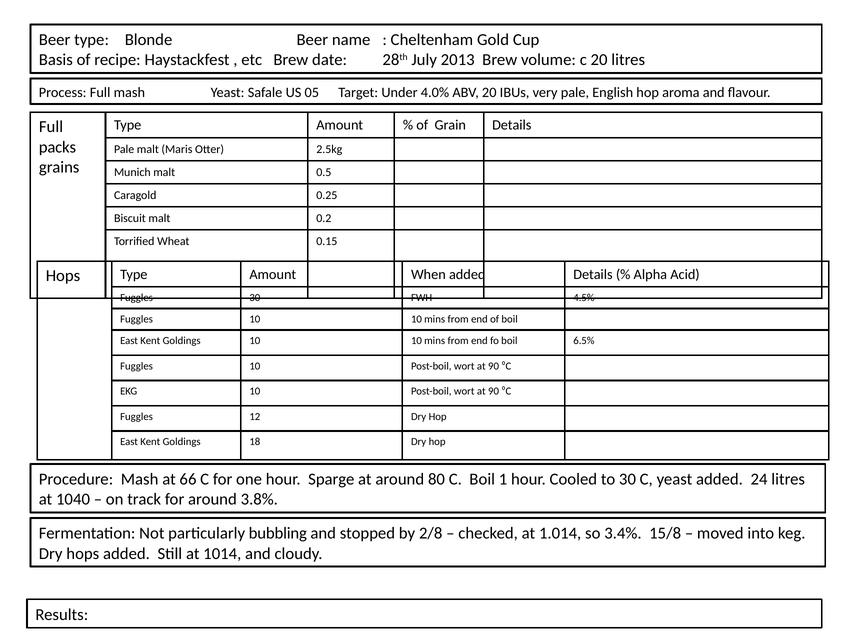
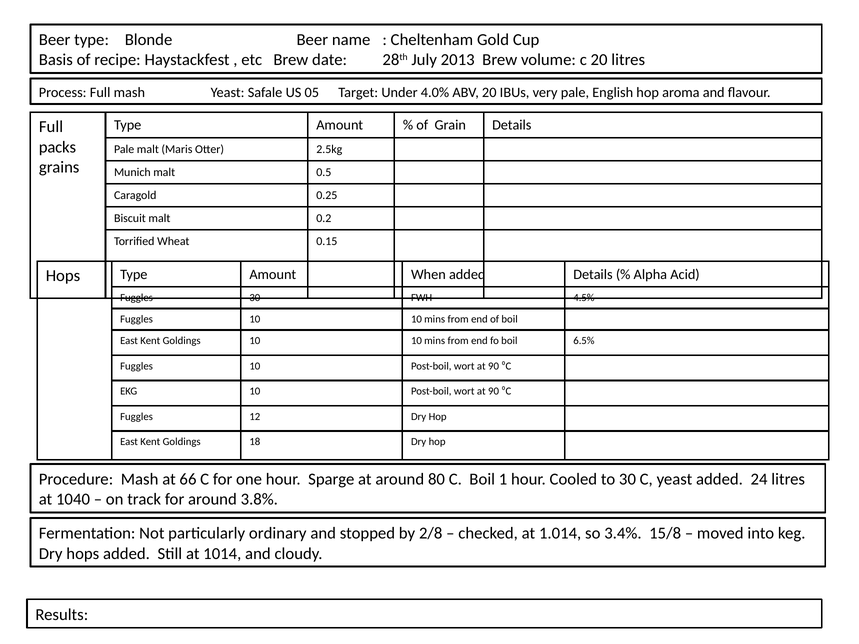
bubbling: bubbling -> ordinary
